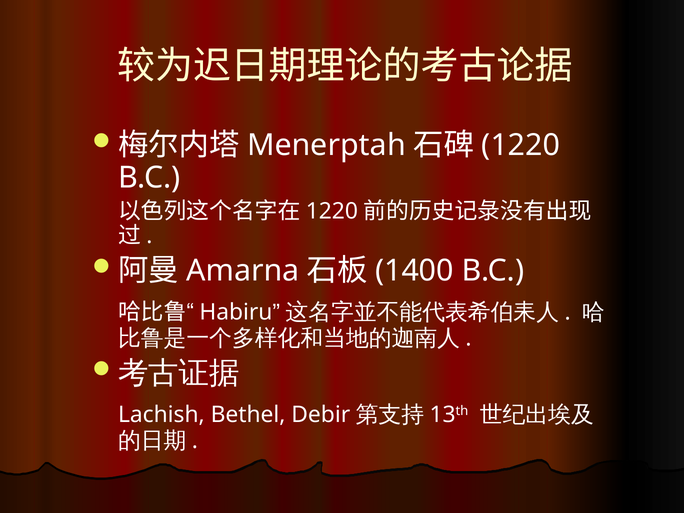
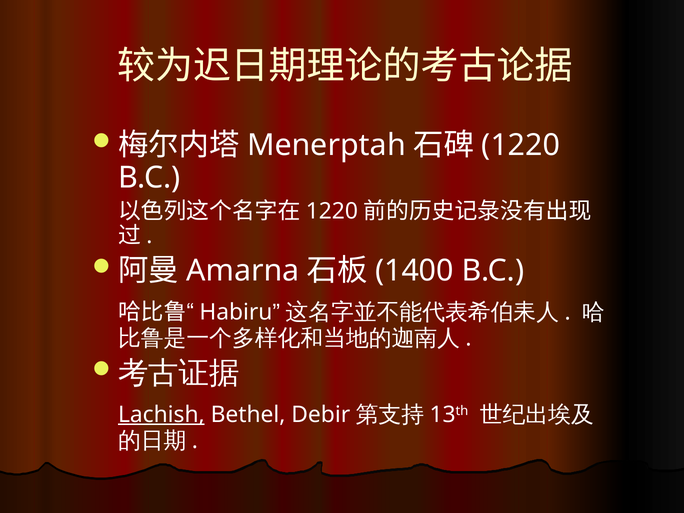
Lachish underline: none -> present
